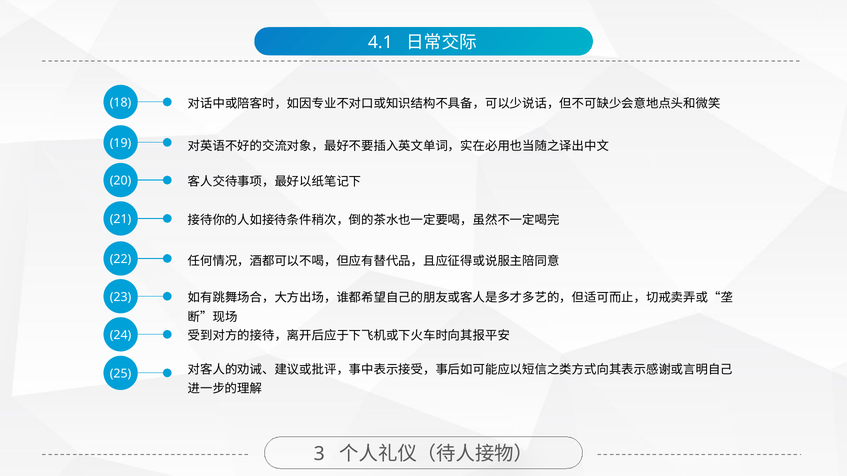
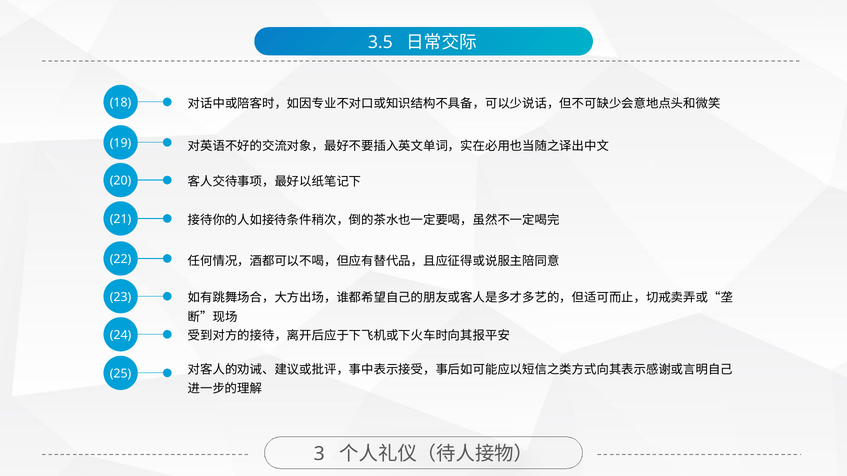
4.1: 4.1 -> 3.5
